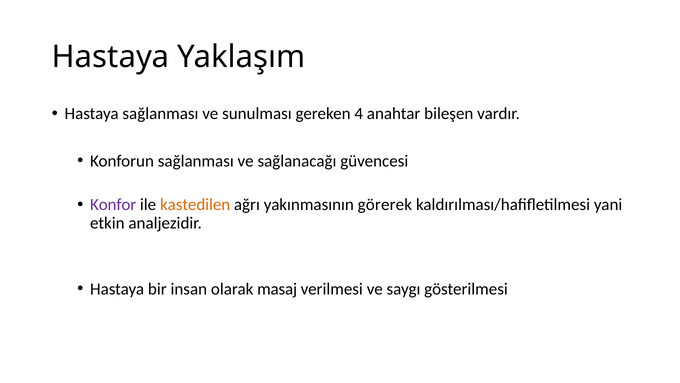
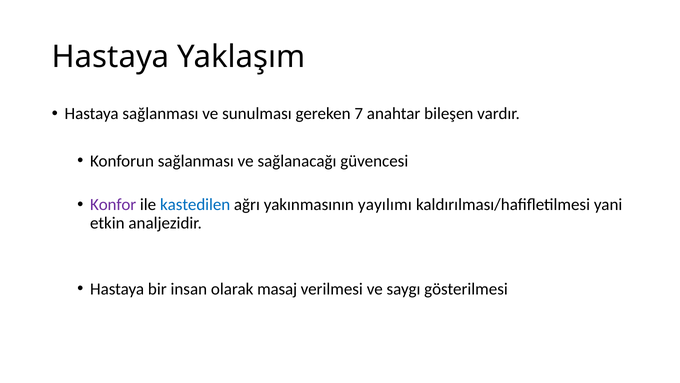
4: 4 -> 7
kastedilen colour: orange -> blue
görerek: görerek -> yayılımı
